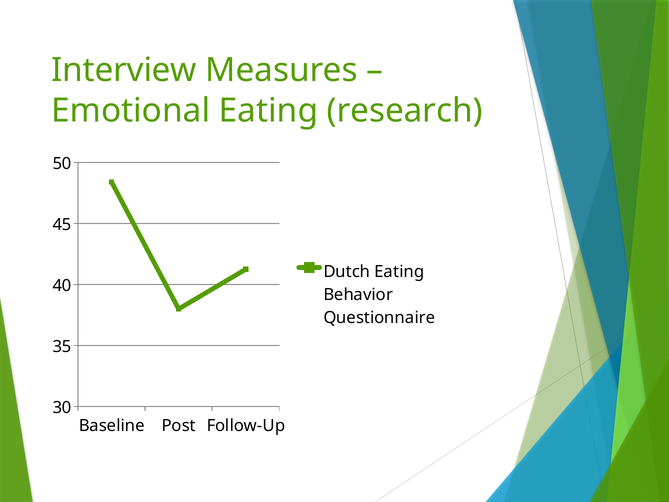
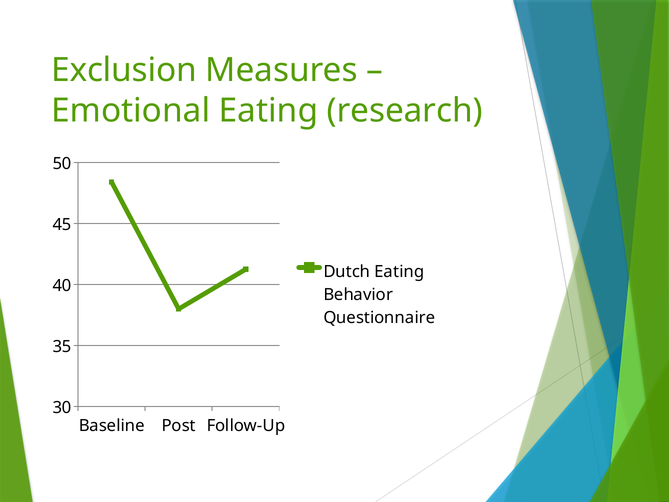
Interview: Interview -> Exclusion
